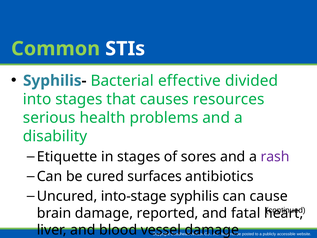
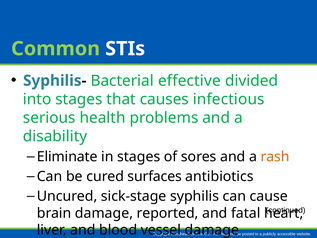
resources: resources -> infectious
Etiquette: Etiquette -> Eliminate
rash colour: purple -> orange
into-stage: into-stage -> sick-stage
